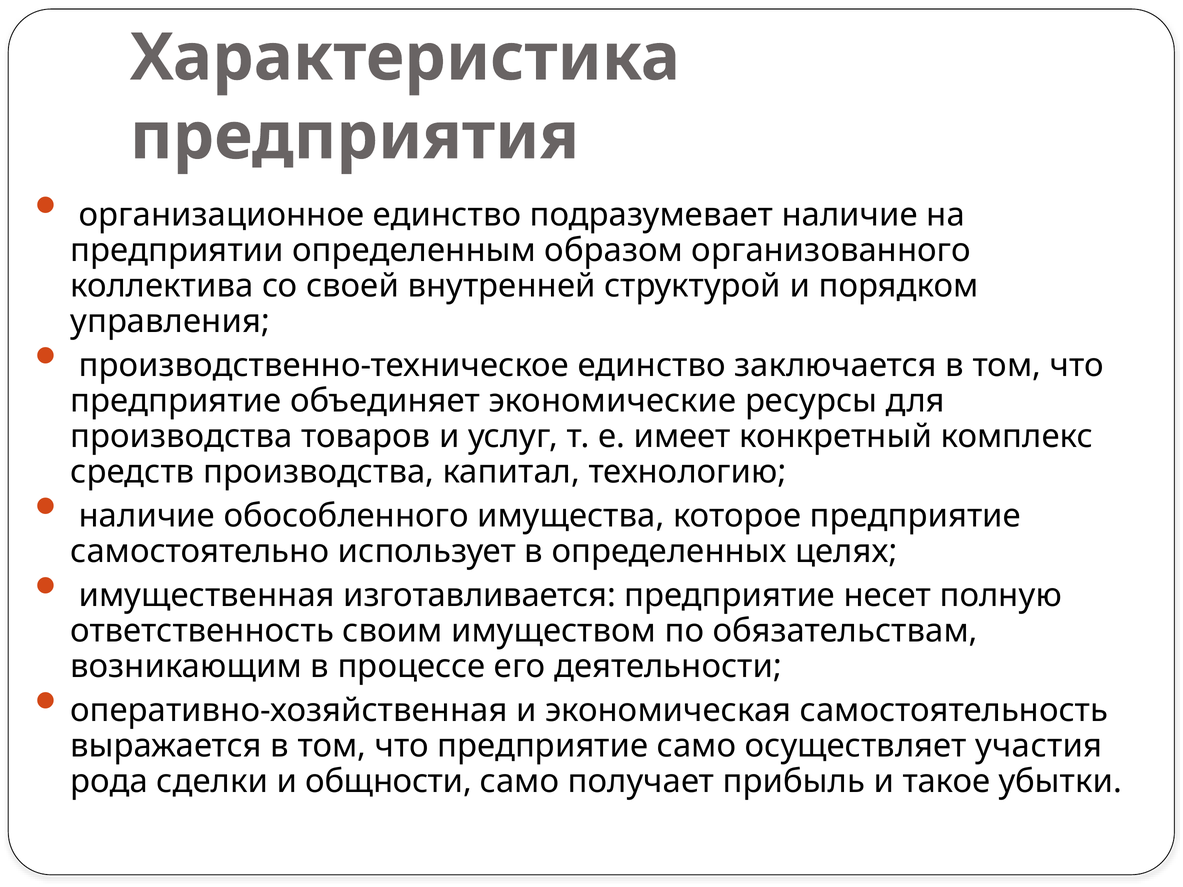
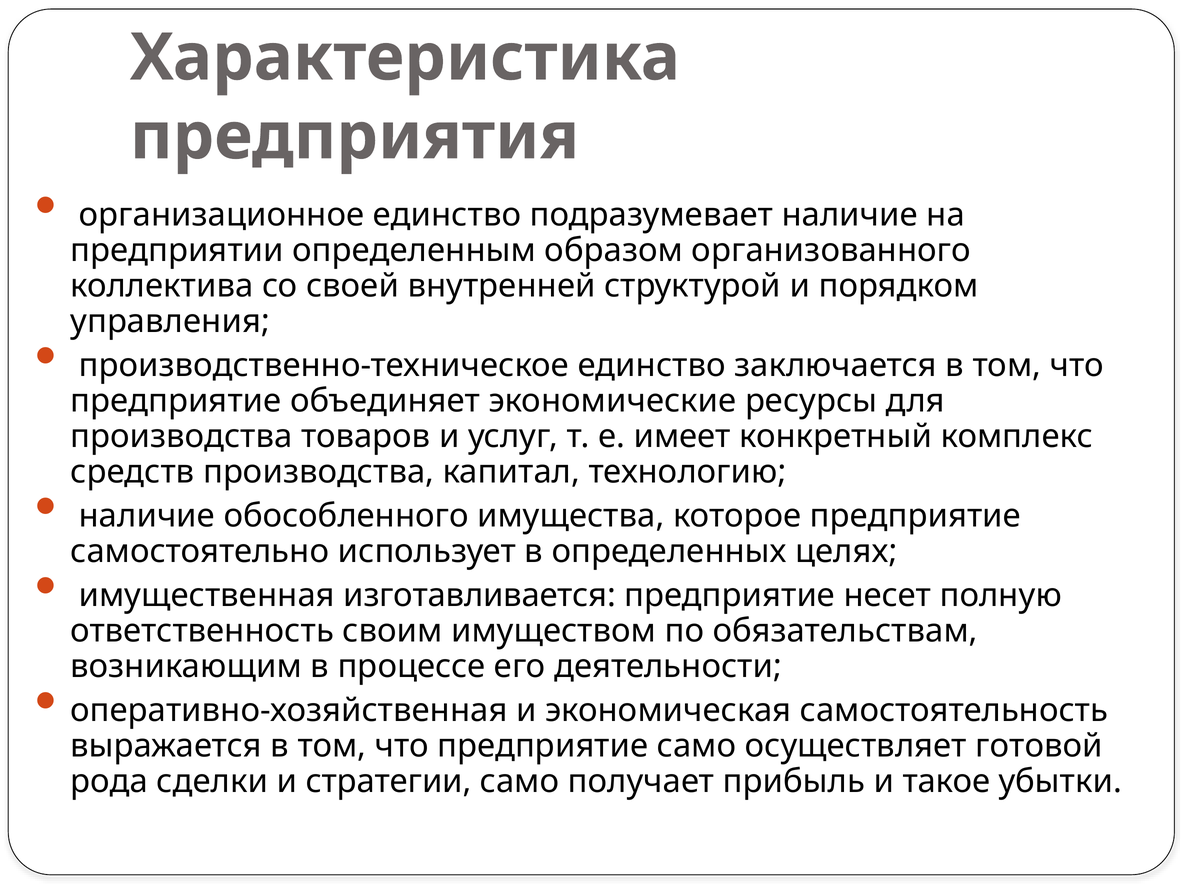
участия: участия -> готовой
общности: общности -> стратегии
